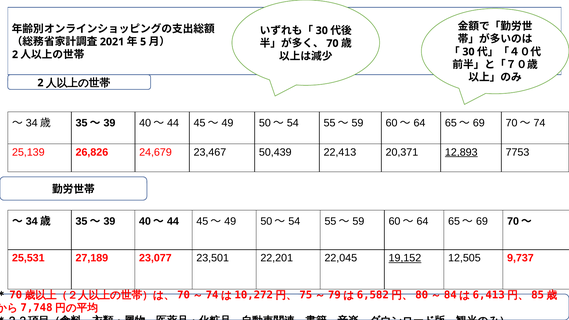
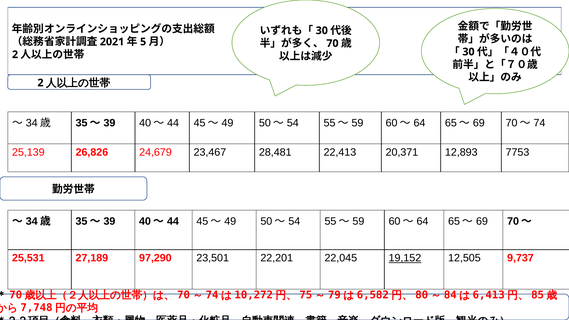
50,439: 50,439 -> 28,481
12,893 underline: present -> none
23,077: 23,077 -> 97,290
